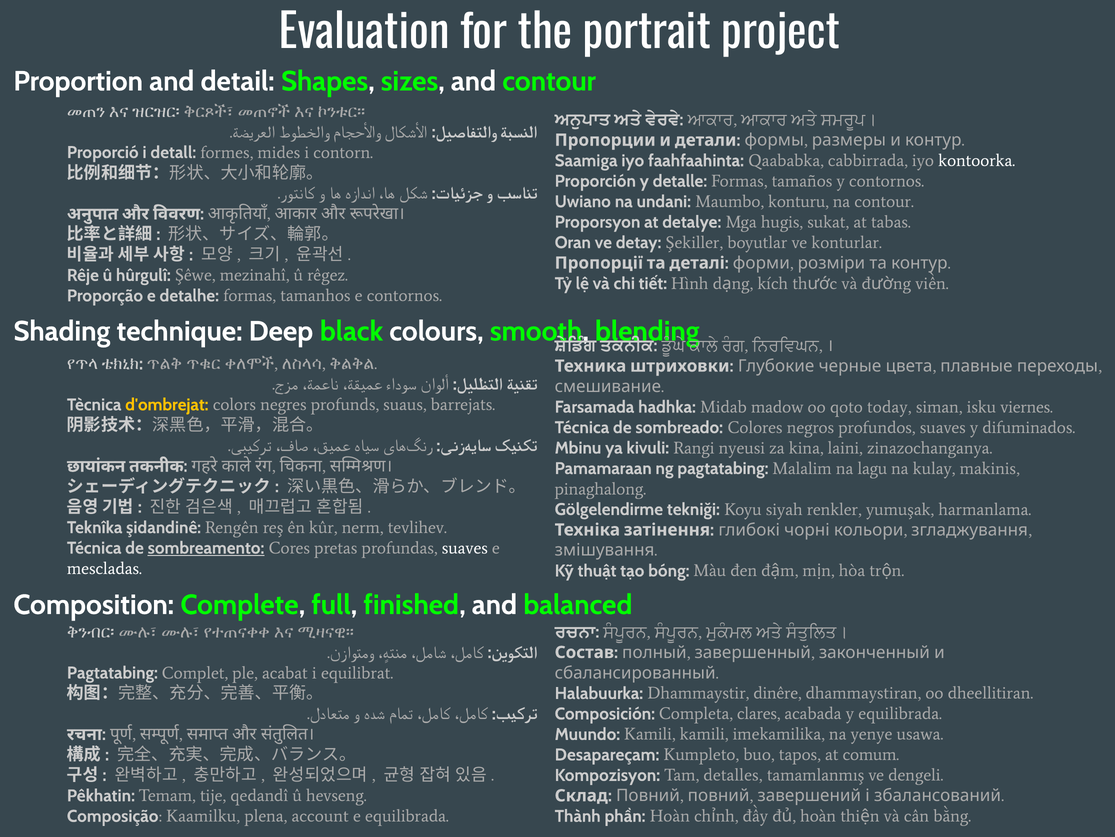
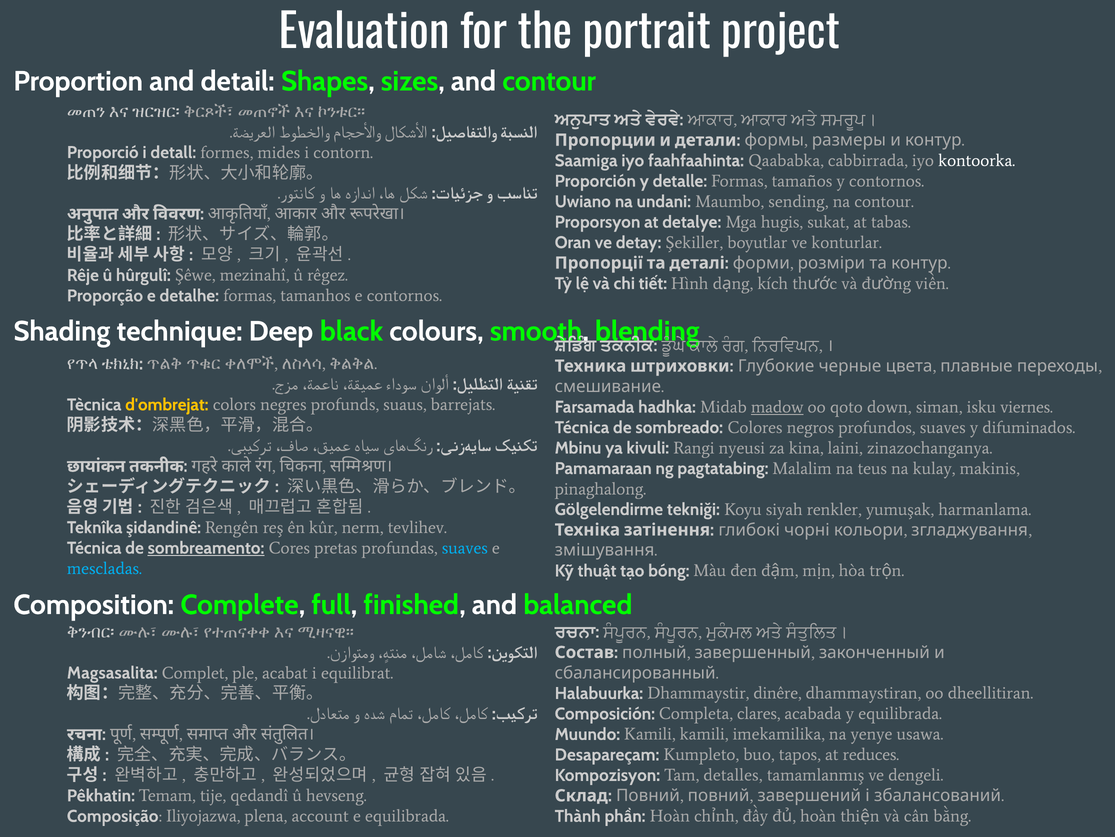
konturu: konturu -> sending
madow underline: none -> present
today: today -> down
lagu: lagu -> teus
suaves at (465, 548) colour: white -> light blue
mescladas colour: white -> light blue
Pagtatabing at (112, 672): Pagtatabing -> Magsasalita
comum: comum -> reduces
Kaamilku: Kaamilku -> Iliyojazwa
